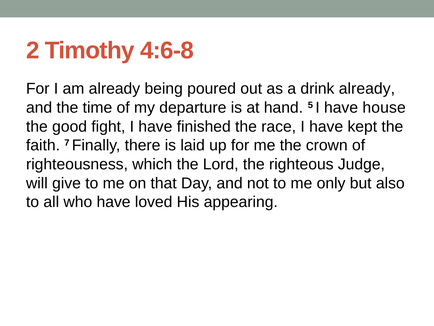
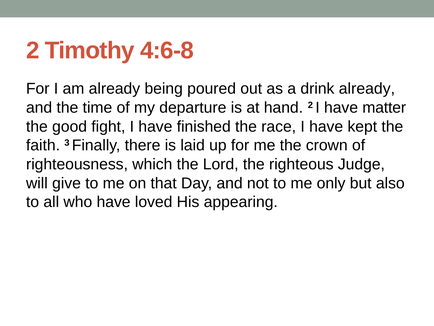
hand 5: 5 -> 2
house: house -> matter
7: 7 -> 3
